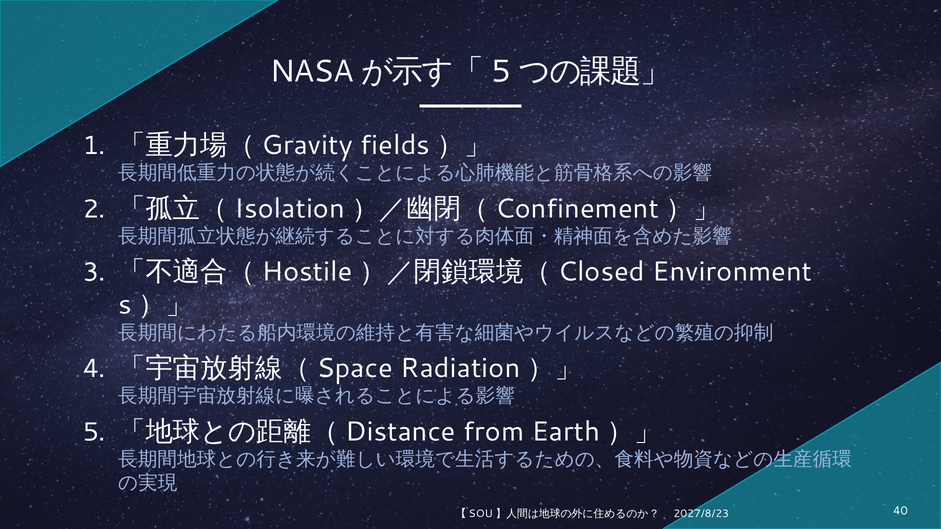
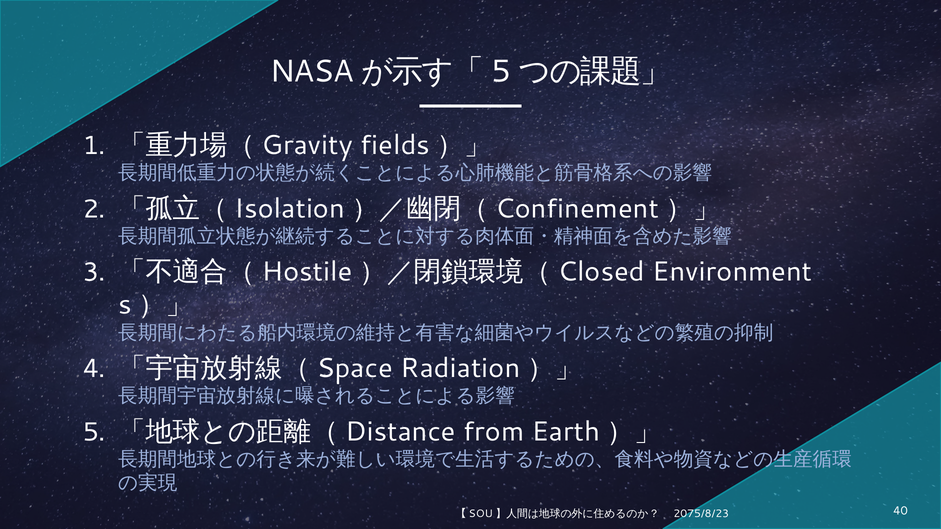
2027/8/23: 2027/8/23 -> 2075/8/23
